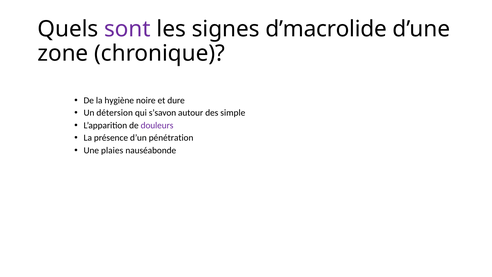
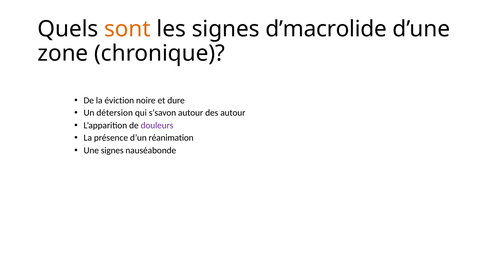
sont colour: purple -> orange
hygiène: hygiène -> éviction
des simple: simple -> autour
pénétration: pénétration -> réanimation
Une plaies: plaies -> signes
